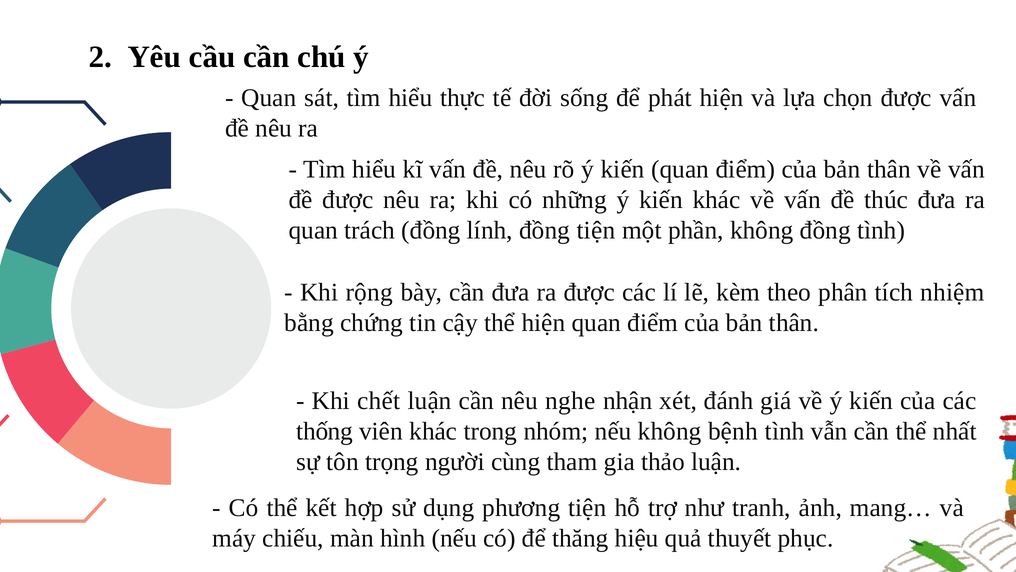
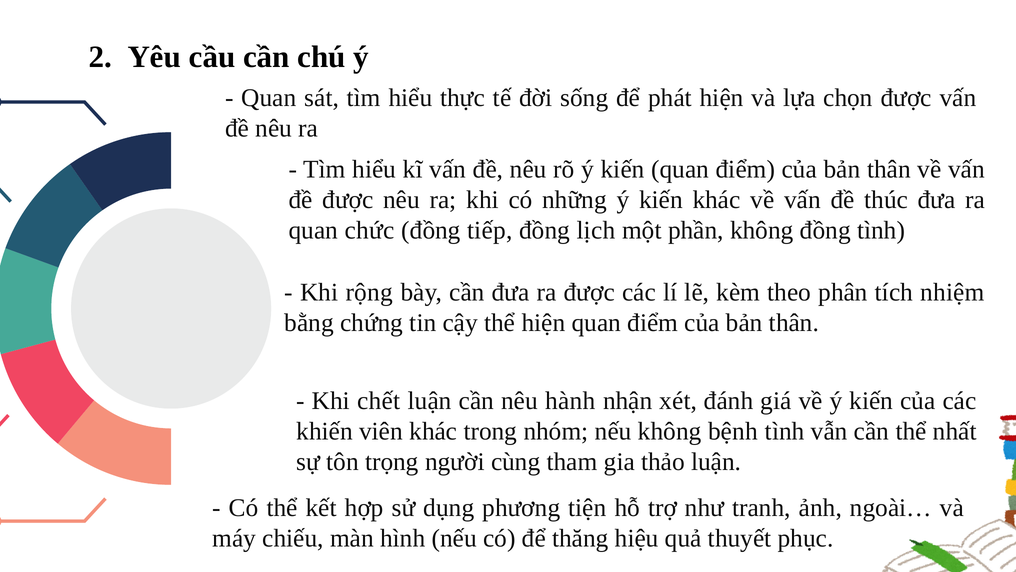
trách: trách -> chức
lính: lính -> tiếp
đồng tiện: tiện -> lịch
nghe: nghe -> hành
thống: thống -> khiến
mang…: mang… -> ngoài…
